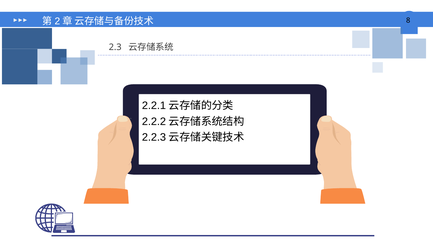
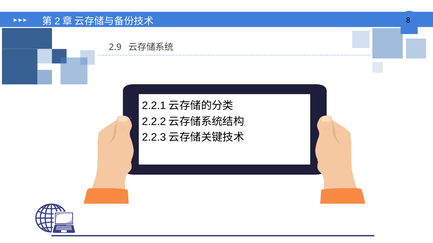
2.3: 2.3 -> 2.9
